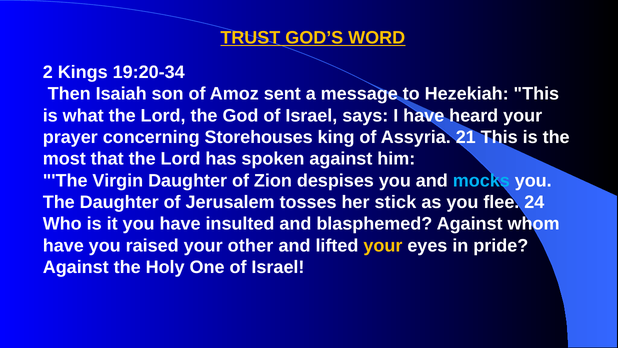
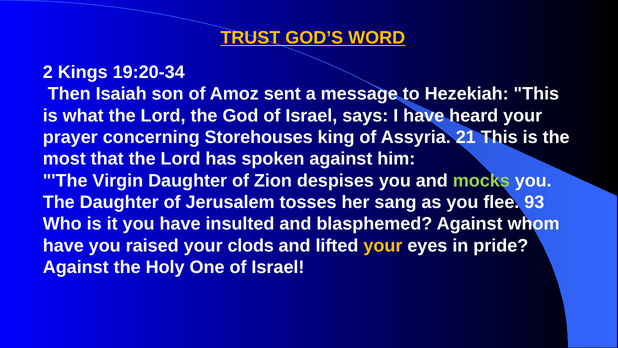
mocks colour: light blue -> light green
stick: stick -> sang
24: 24 -> 93
other: other -> clods
